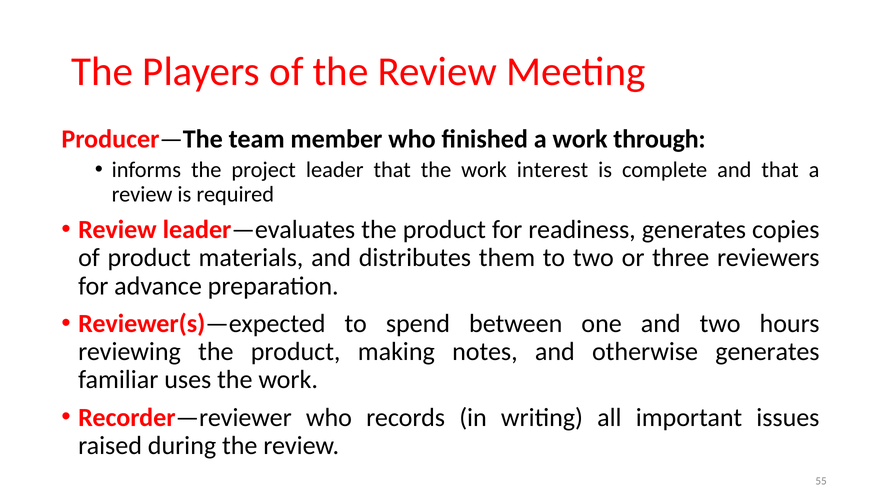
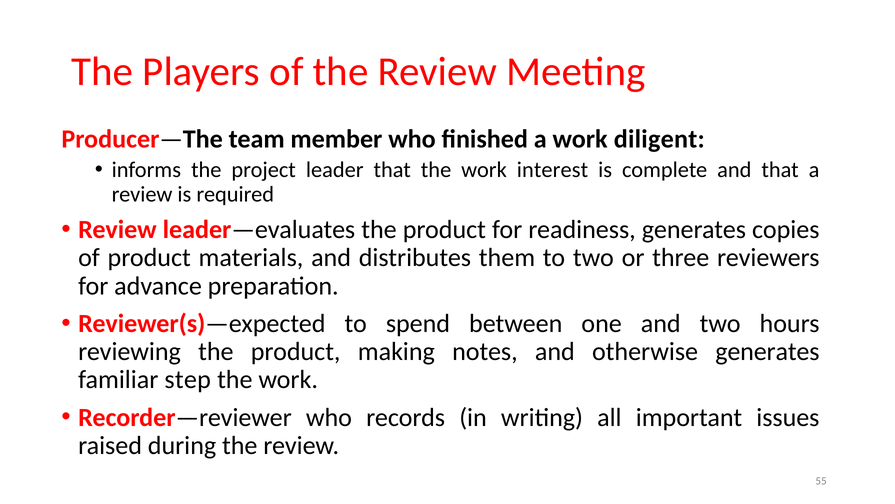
through: through -> diligent
uses: uses -> step
